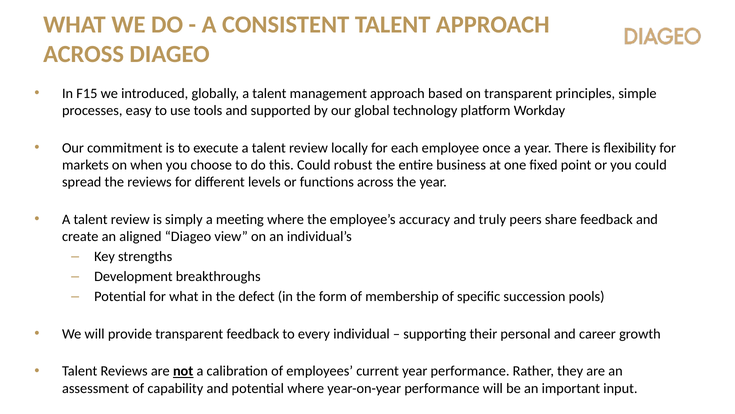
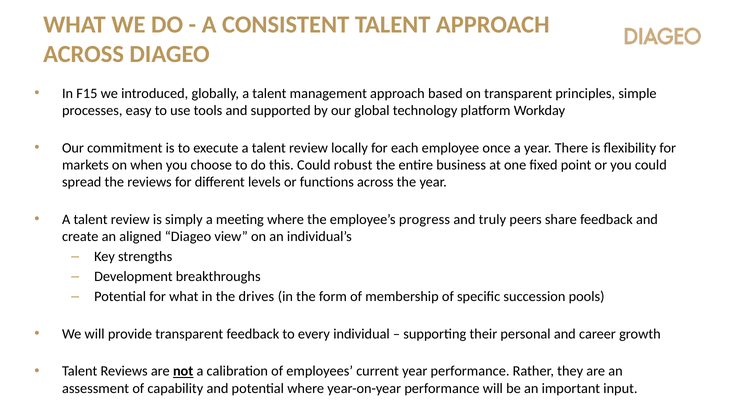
accuracy: accuracy -> progress
defect: defect -> drives
